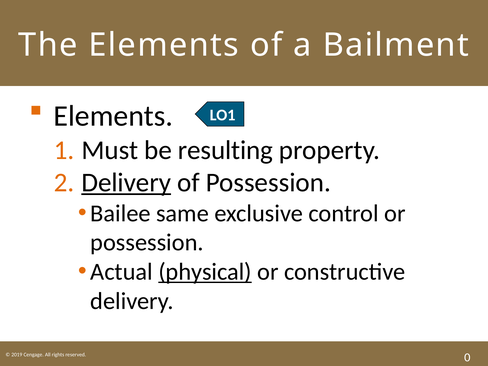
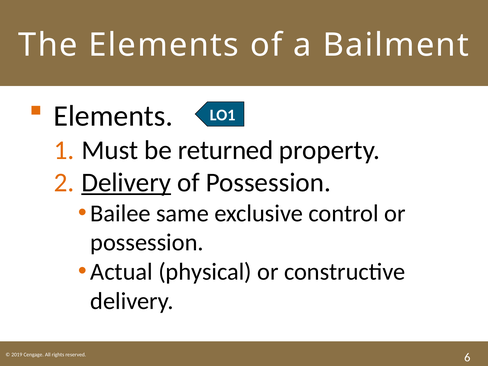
resulting: resulting -> returned
physical underline: present -> none
0: 0 -> 6
